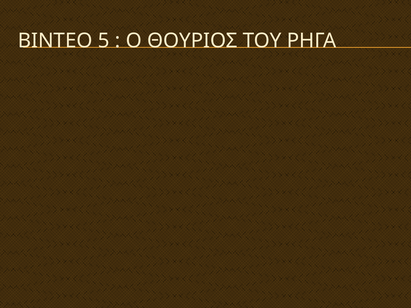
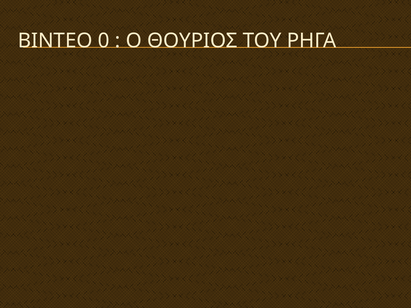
5: 5 -> 0
